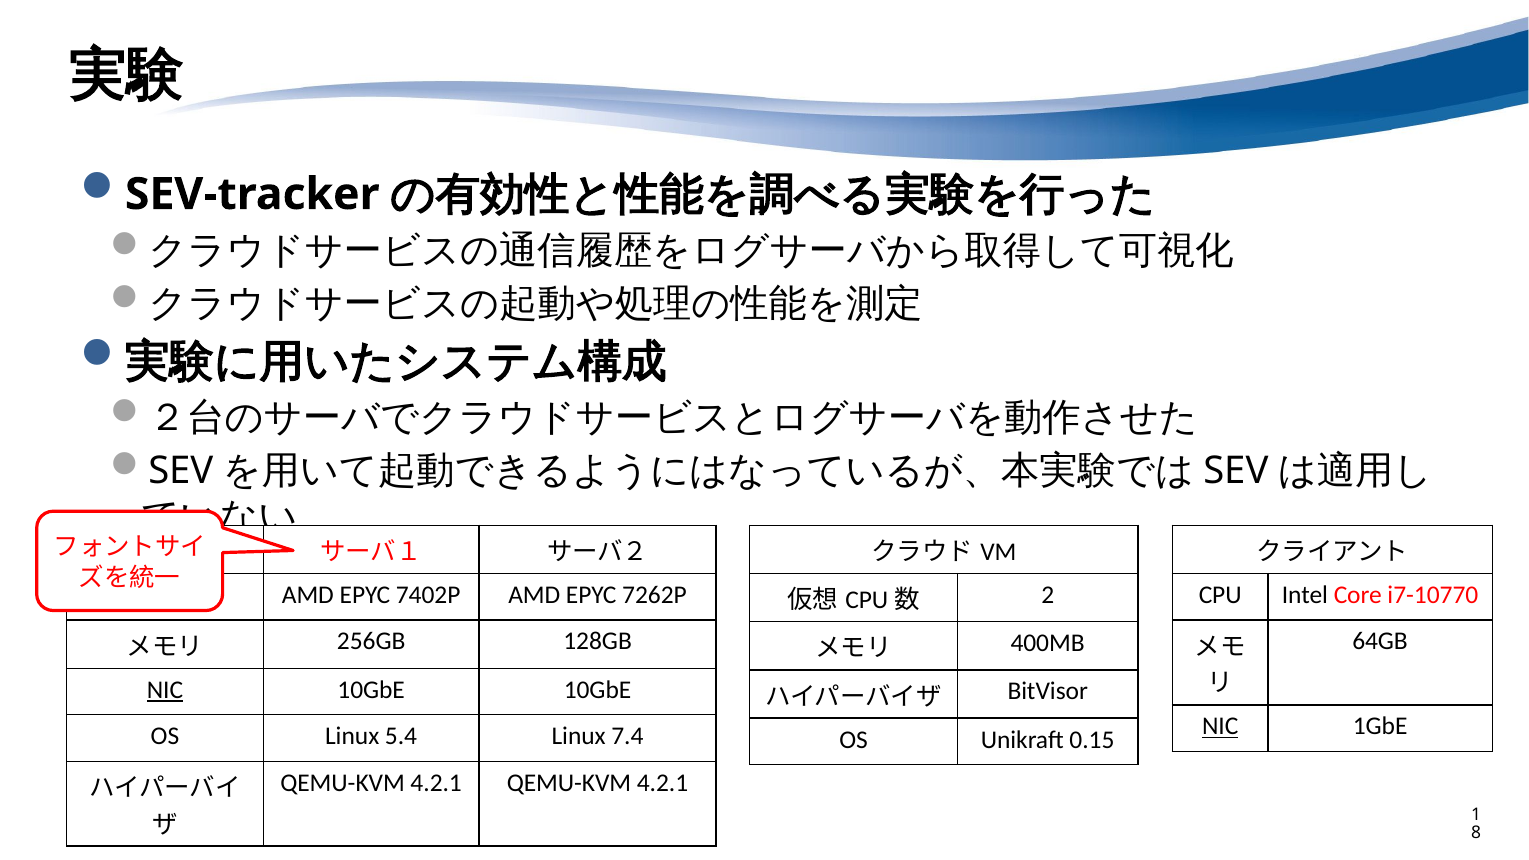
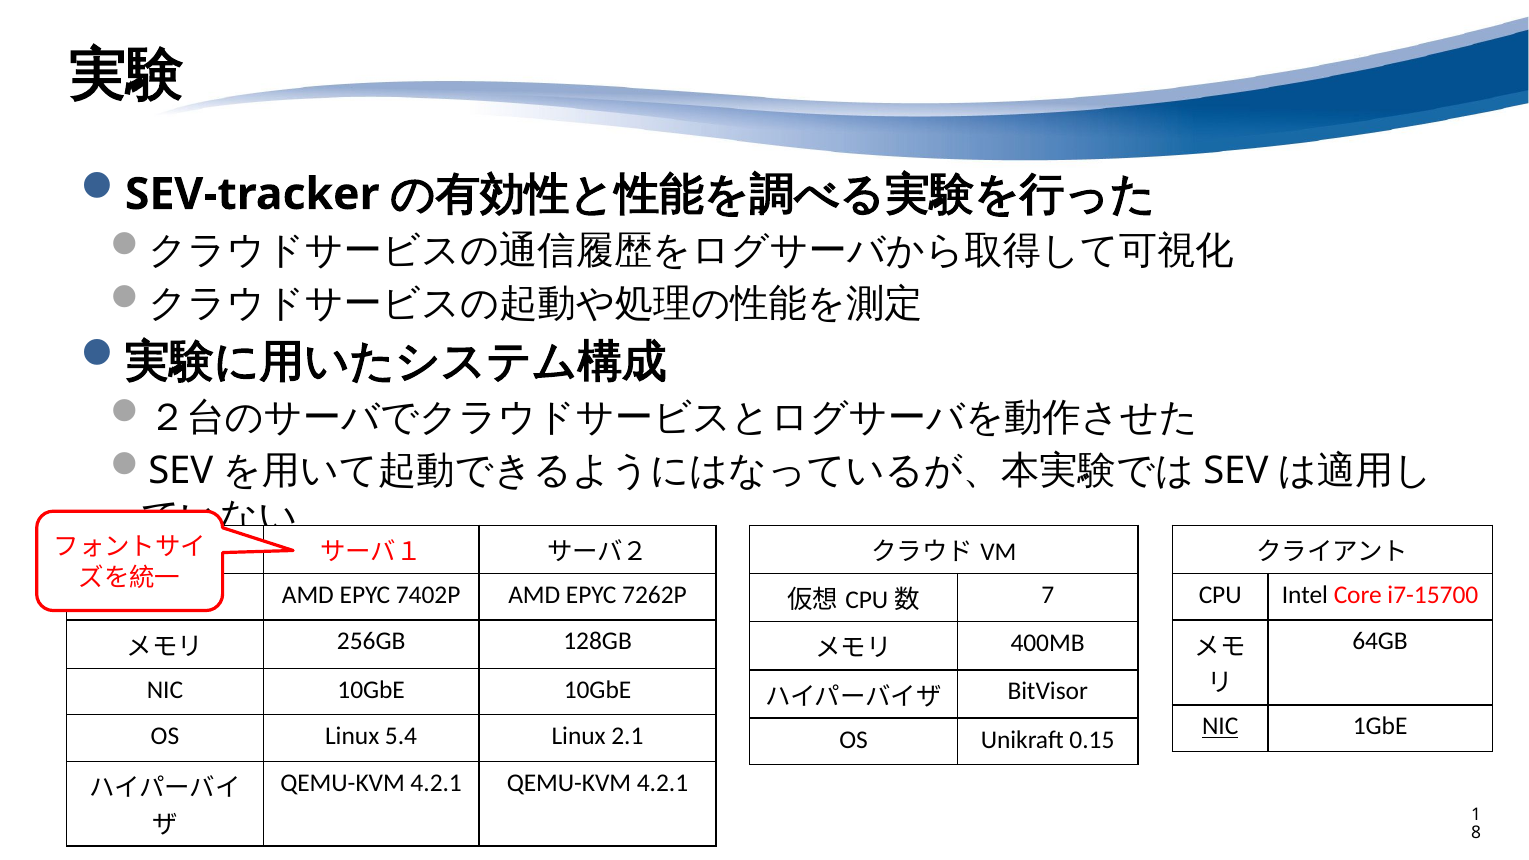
i7-10770: i7-10770 -> i7-15700
2: 2 -> 7
NIC at (165, 690) underline: present -> none
7.4: 7.4 -> 2.1
